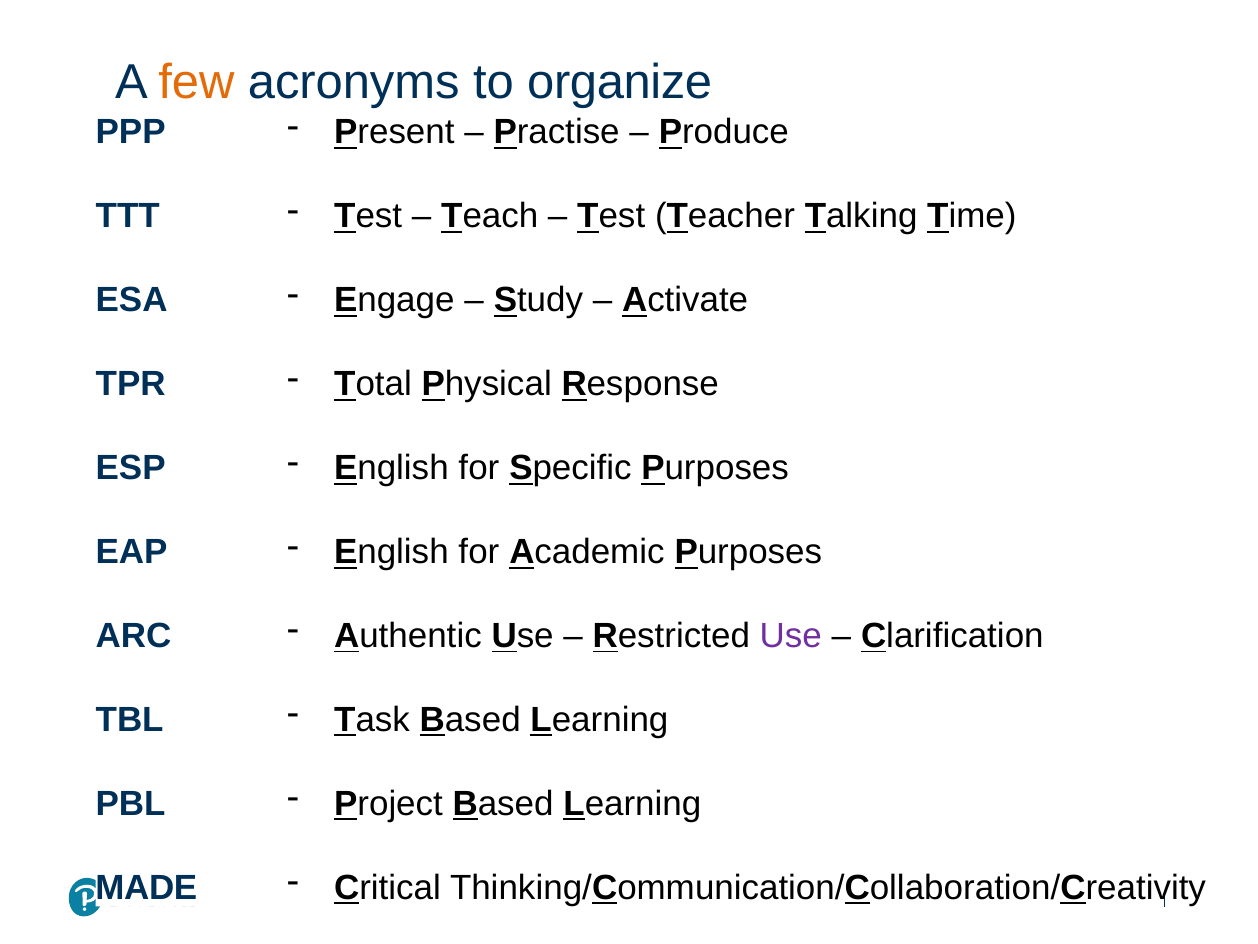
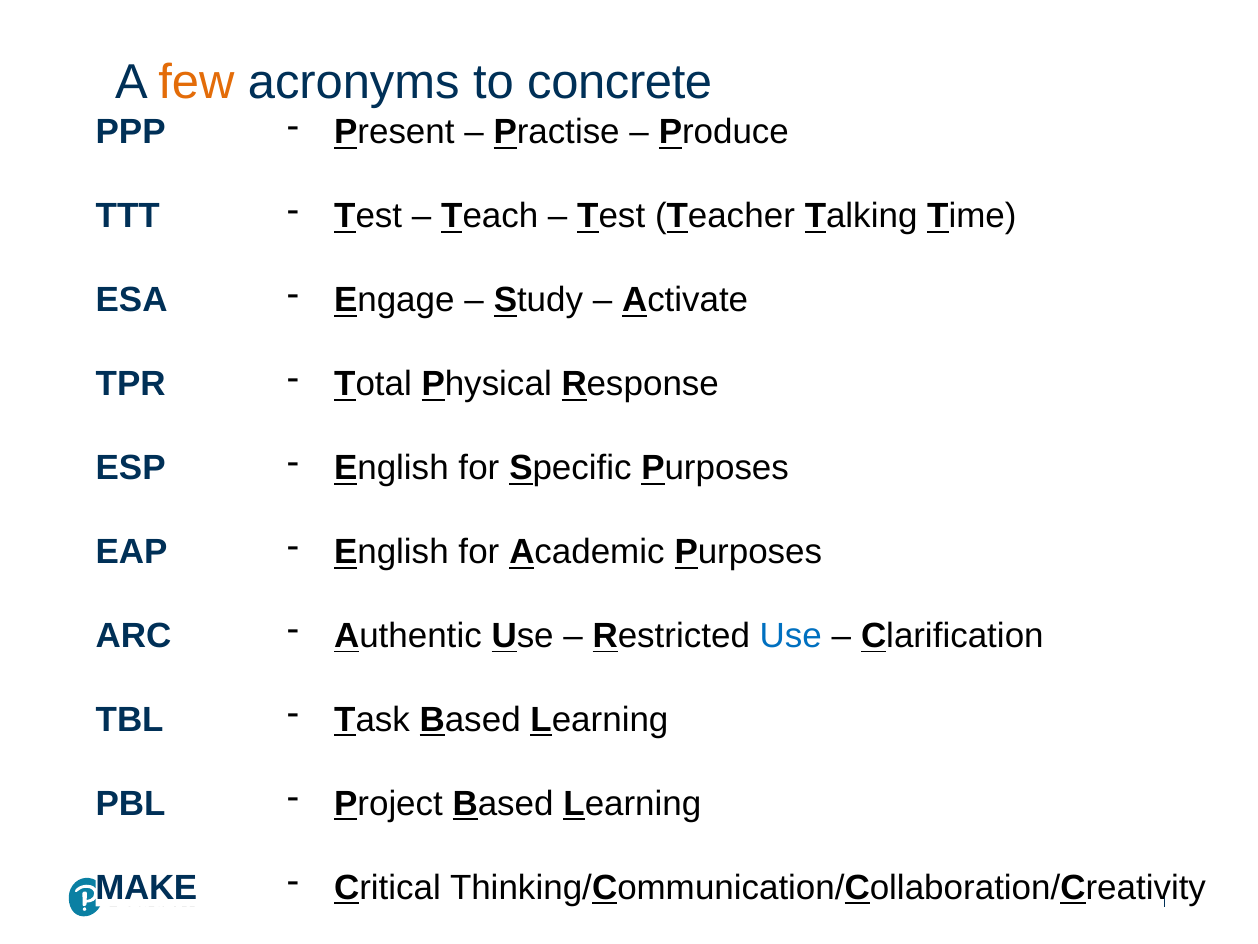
organize: organize -> concrete
Use at (791, 636) colour: purple -> blue
MADE: MADE -> MAKE
